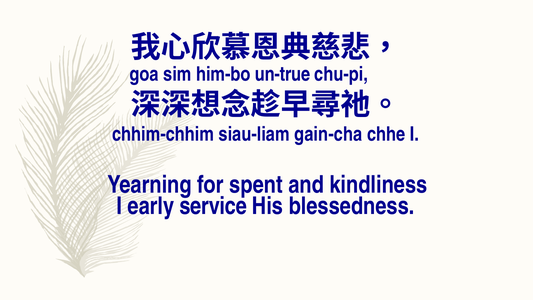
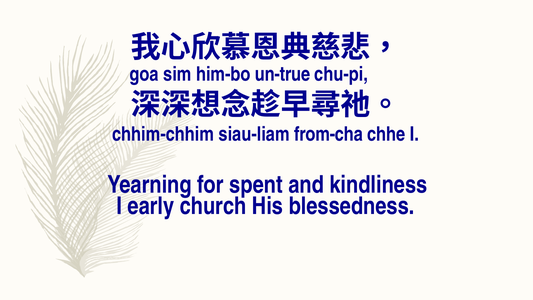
gain-cha: gain-cha -> from-cha
service: service -> church
